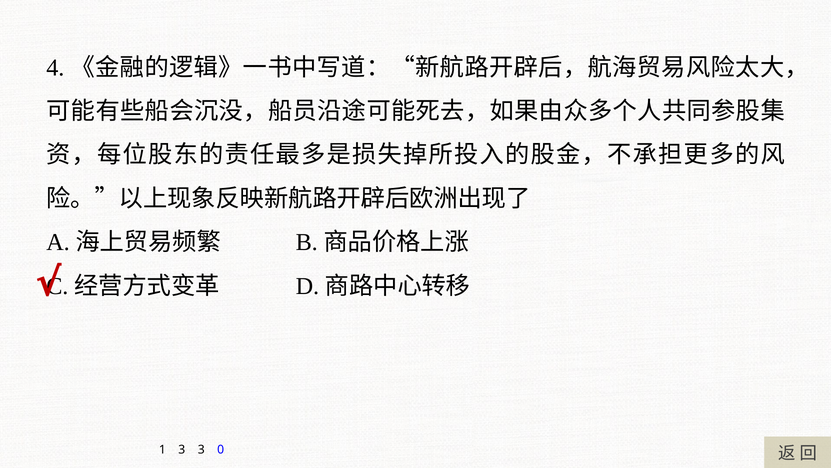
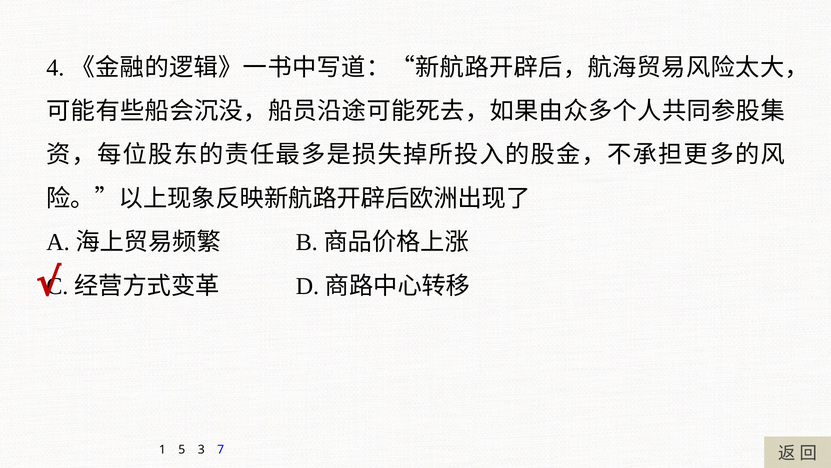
1 3: 3 -> 5
0: 0 -> 7
